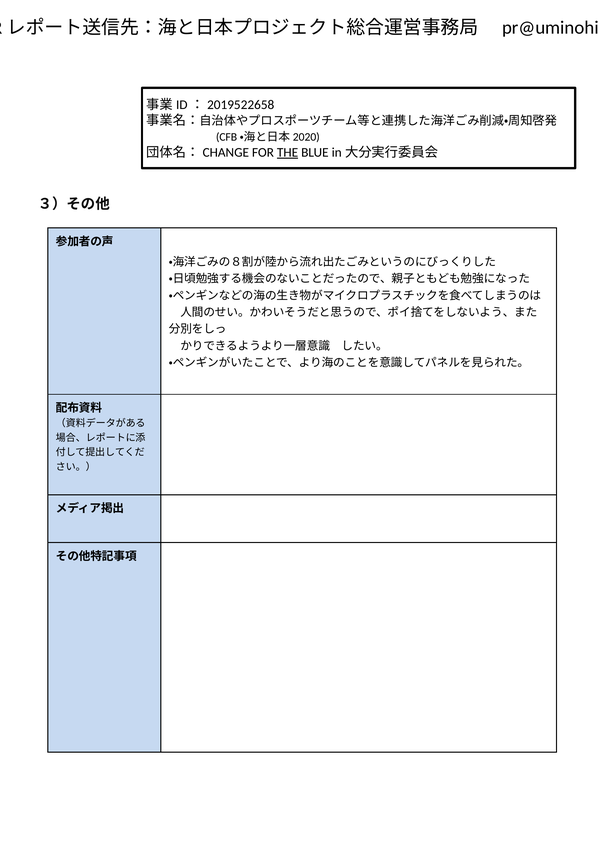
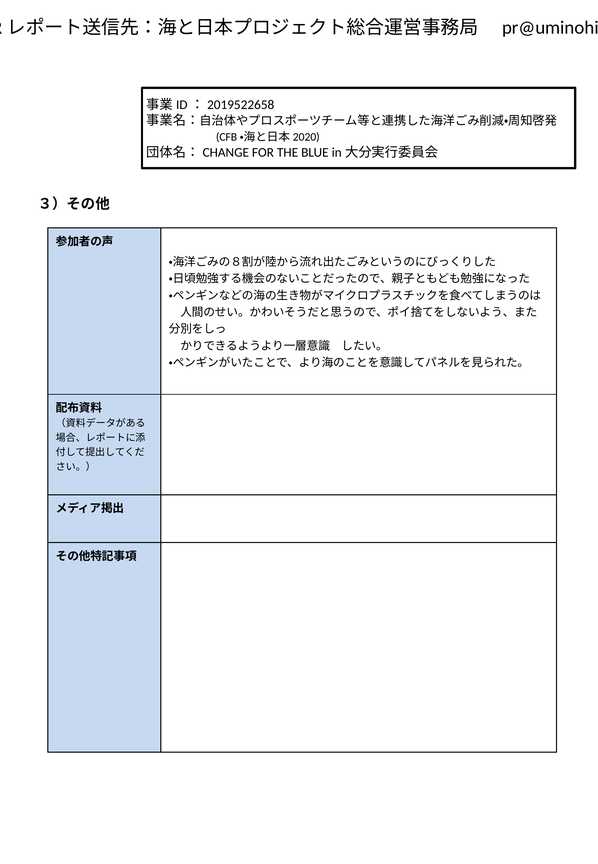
THE underline: present -> none
